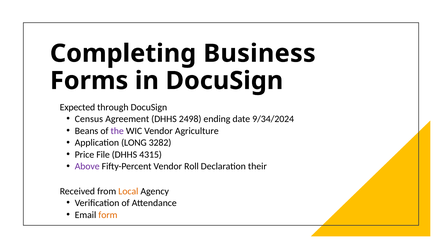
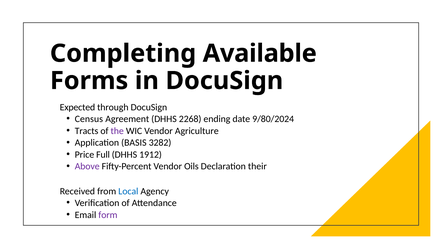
Business: Business -> Available
2498: 2498 -> 2268
9/34/2024: 9/34/2024 -> 9/80/2024
Beans: Beans -> Tracts
LONG: LONG -> BASIS
File: File -> Full
4315: 4315 -> 1912
Roll: Roll -> Oils
Local colour: orange -> blue
form colour: orange -> purple
